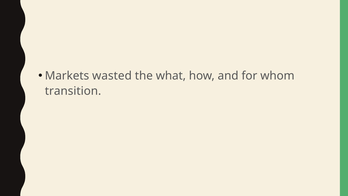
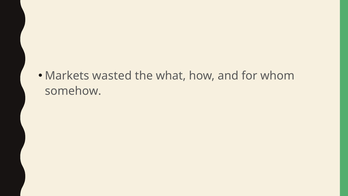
transition: transition -> somehow
